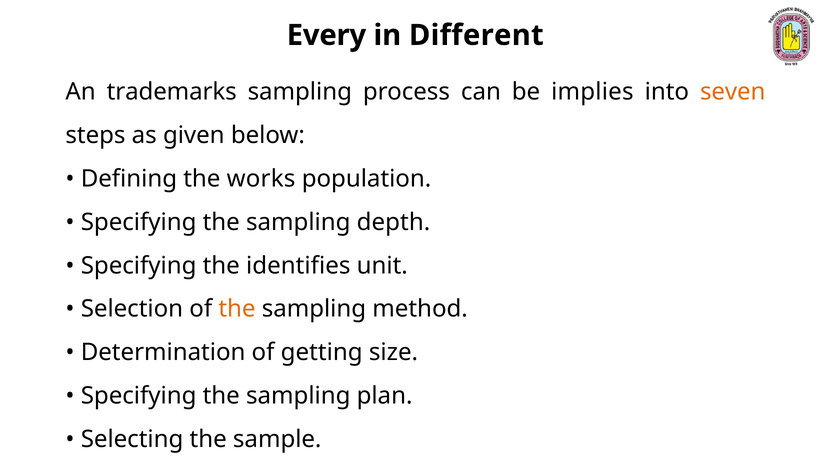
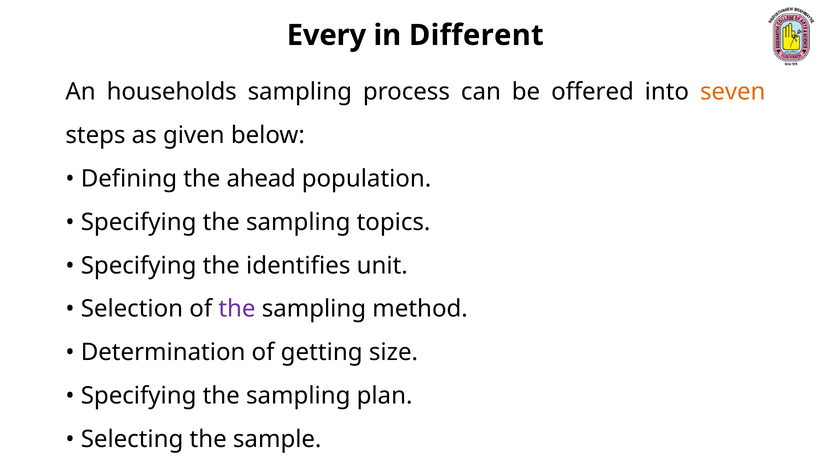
trademarks: trademarks -> households
implies: implies -> offered
works: works -> ahead
depth: depth -> topics
the at (237, 309) colour: orange -> purple
